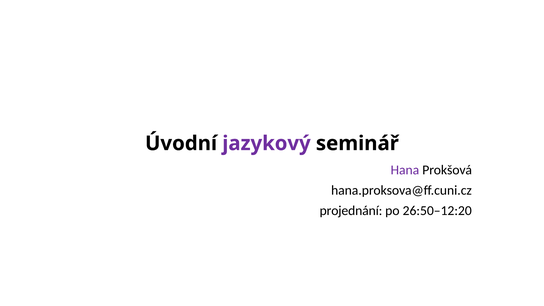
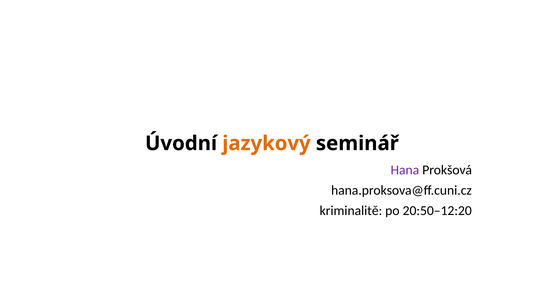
jazykový colour: purple -> orange
projednání: projednání -> kriminalitě
26:50–12:20: 26:50–12:20 -> 20:50–12:20
